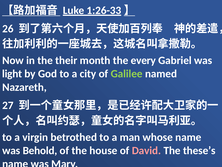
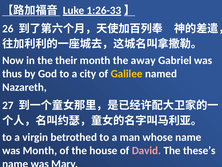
every: every -> away
light: light -> thus
Galilee colour: light green -> yellow
was Behold: Behold -> Month
